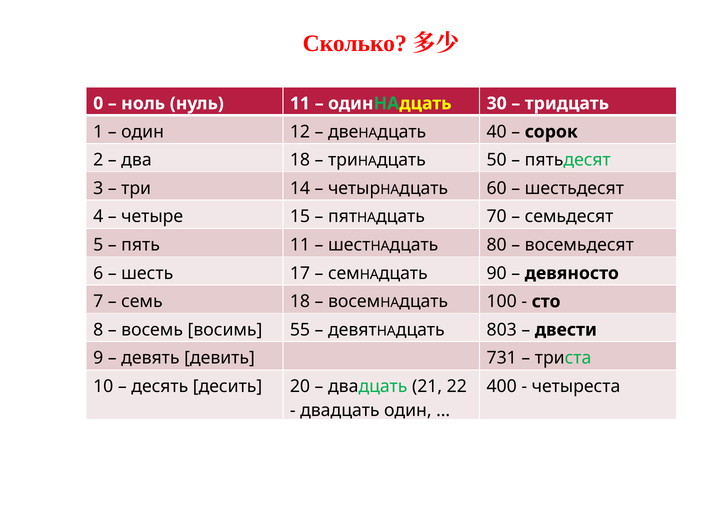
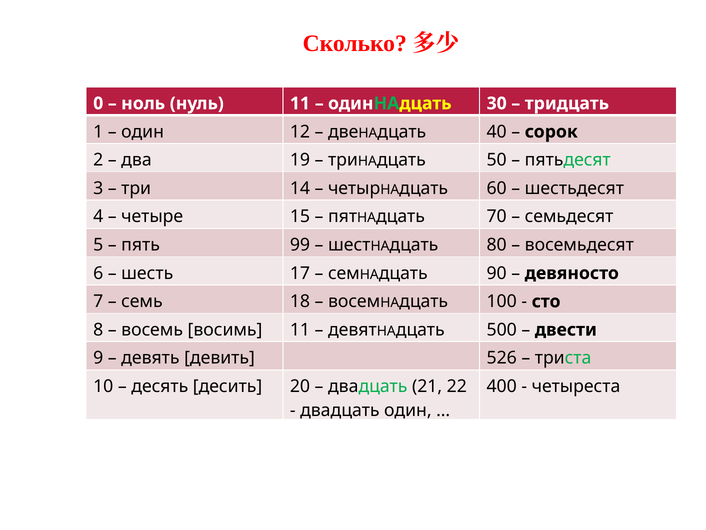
два 18: 18 -> 19
пять 11: 11 -> 99
восимь 55: 55 -> 11
803: 803 -> 500
731: 731 -> 526
